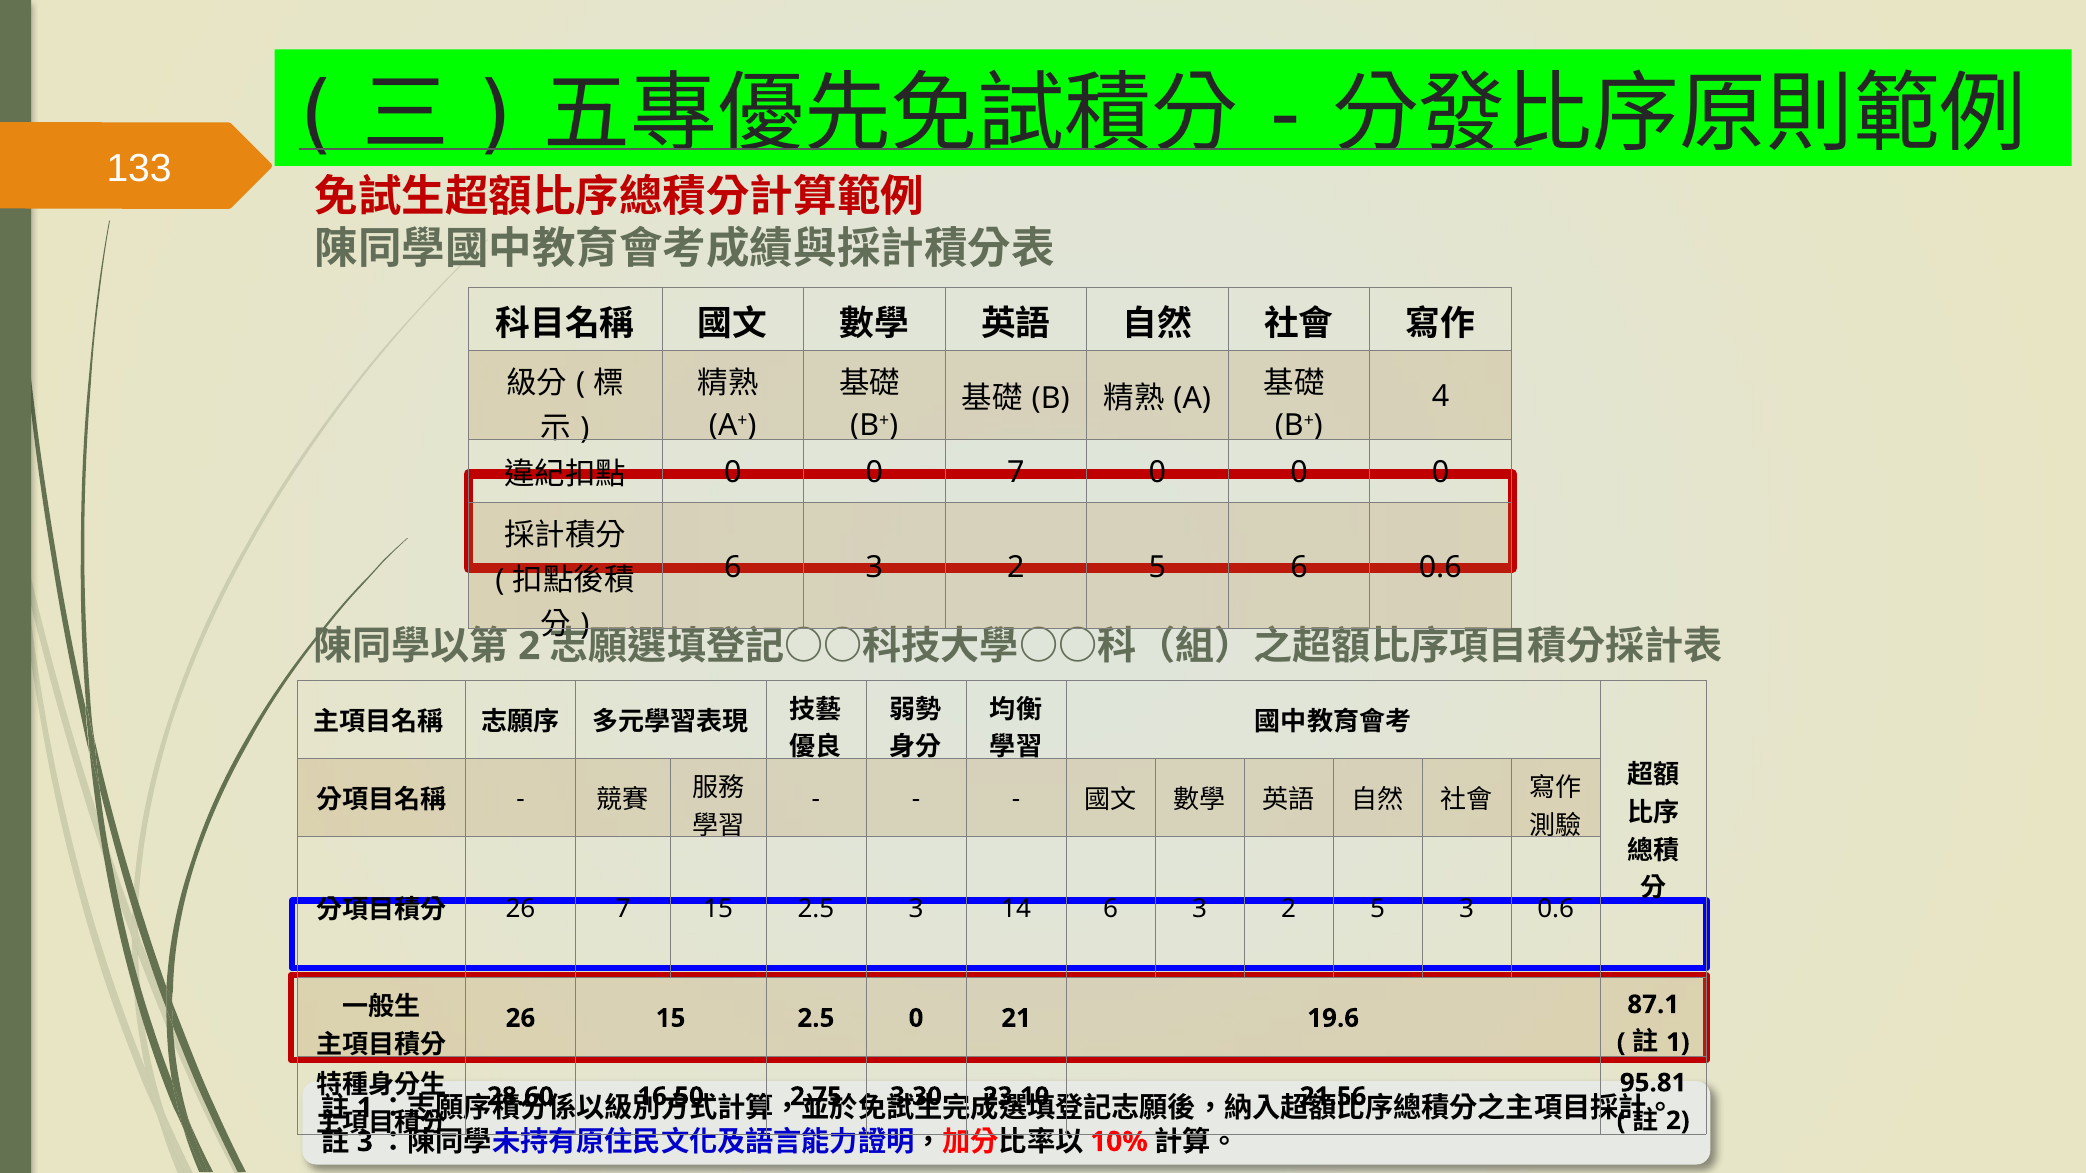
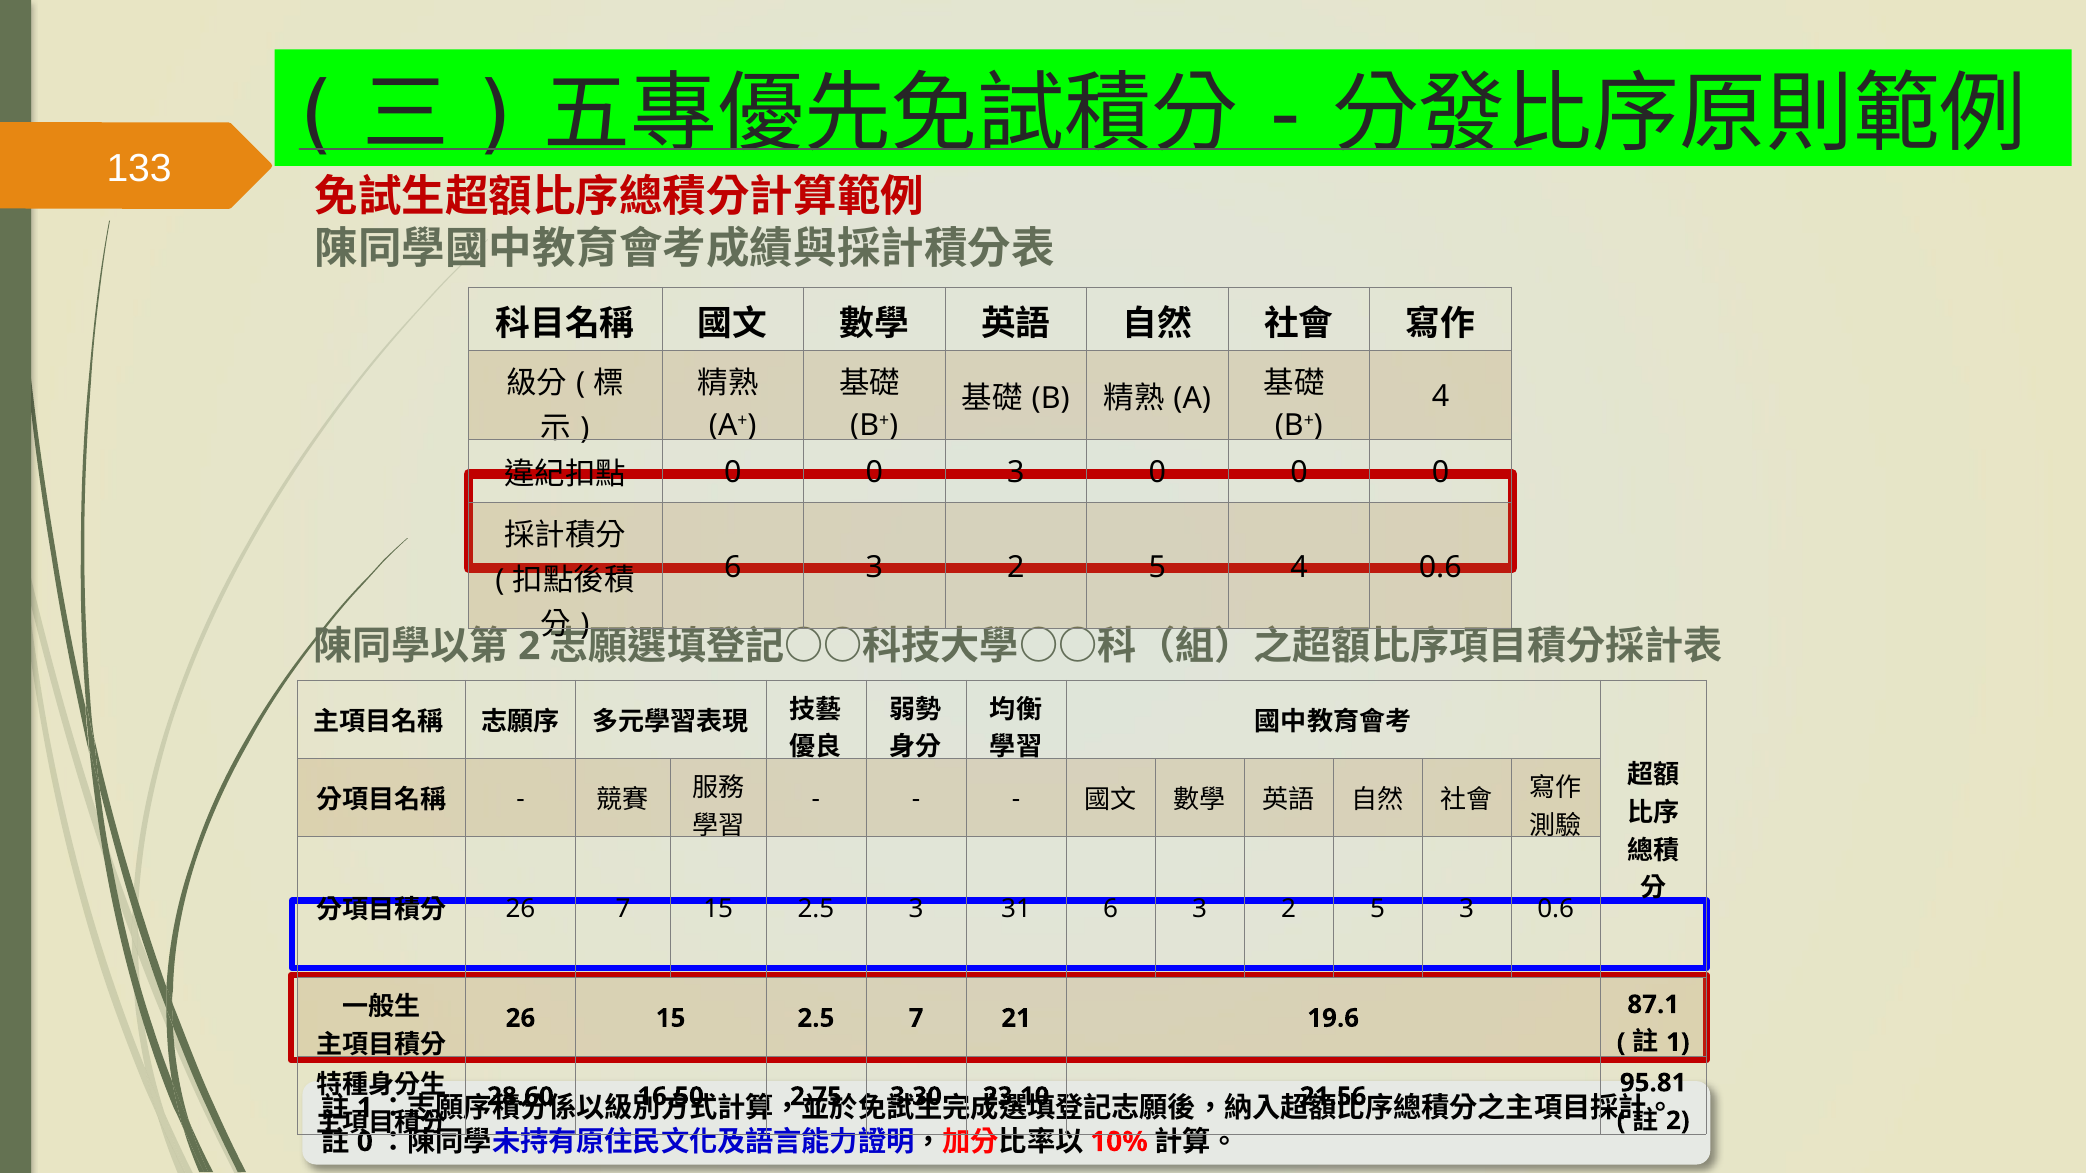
0 7: 7 -> 3
5 6: 6 -> 4
14: 14 -> 31
2.5 0: 0 -> 7
3 at (365, 1142): 3 -> 0
